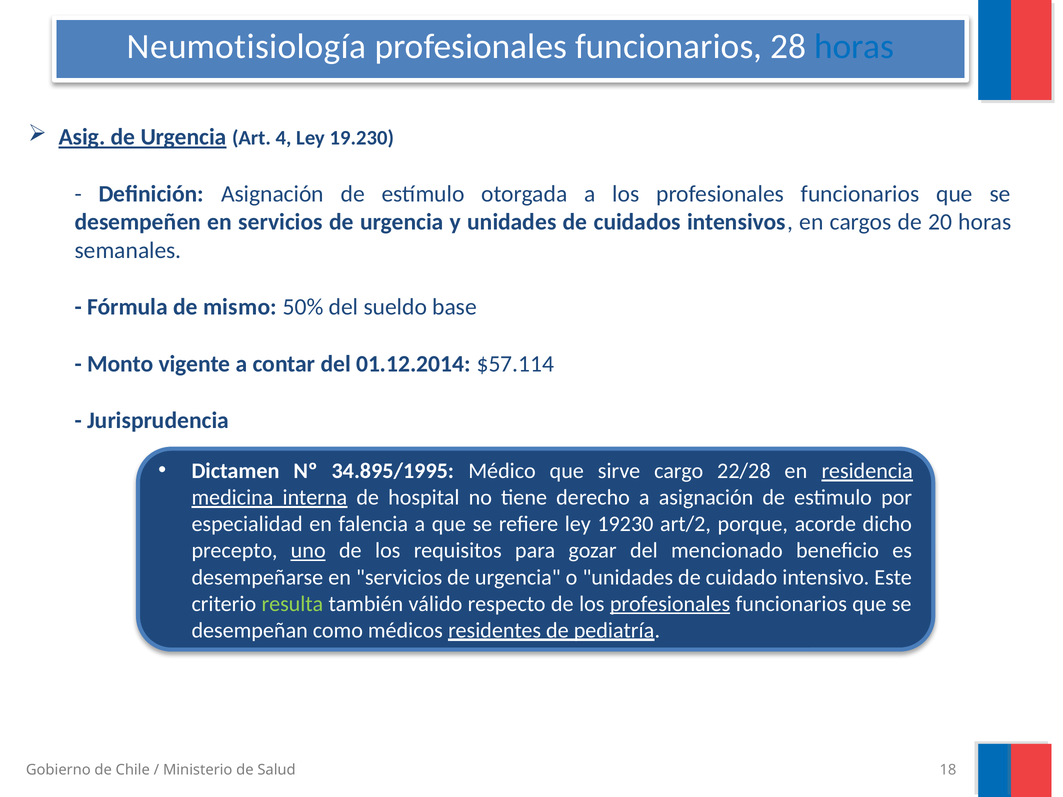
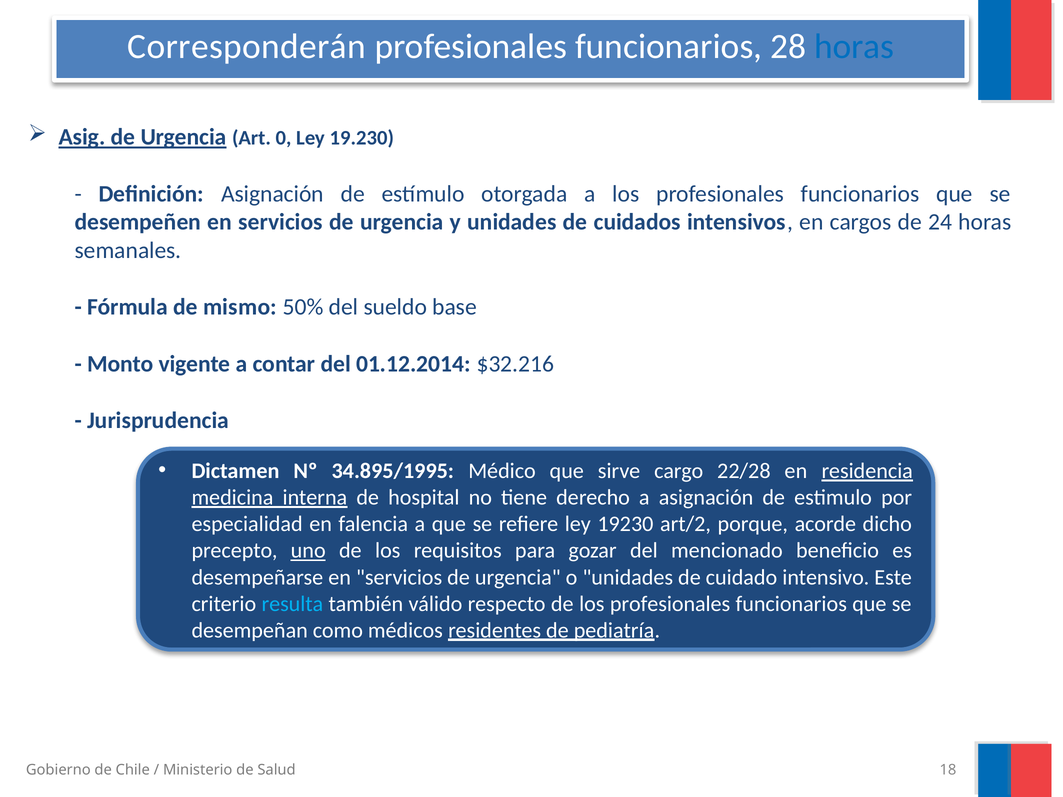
Neumotisiología: Neumotisiología -> Corresponderán
4: 4 -> 0
20: 20 -> 24
$57.114: $57.114 -> $32.216
resulta colour: light green -> light blue
profesionales at (670, 604) underline: present -> none
